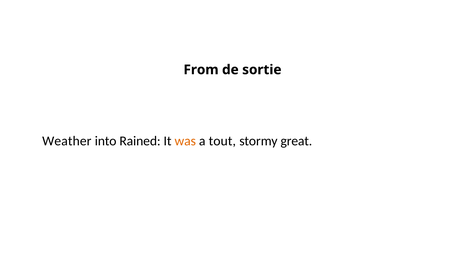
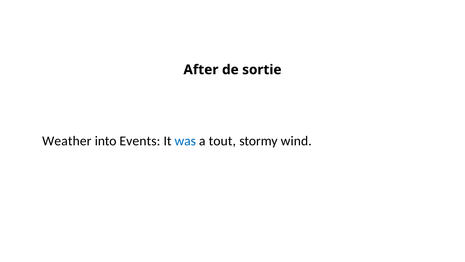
From: From -> After
Rained: Rained -> Events
was colour: orange -> blue
great: great -> wind
